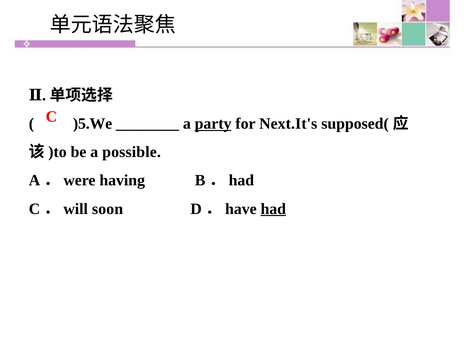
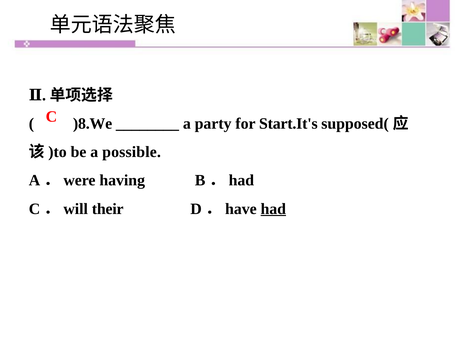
)5.We: )5.We -> )8.We
party underline: present -> none
Next.It's: Next.It's -> Start.It's
soon: soon -> their
